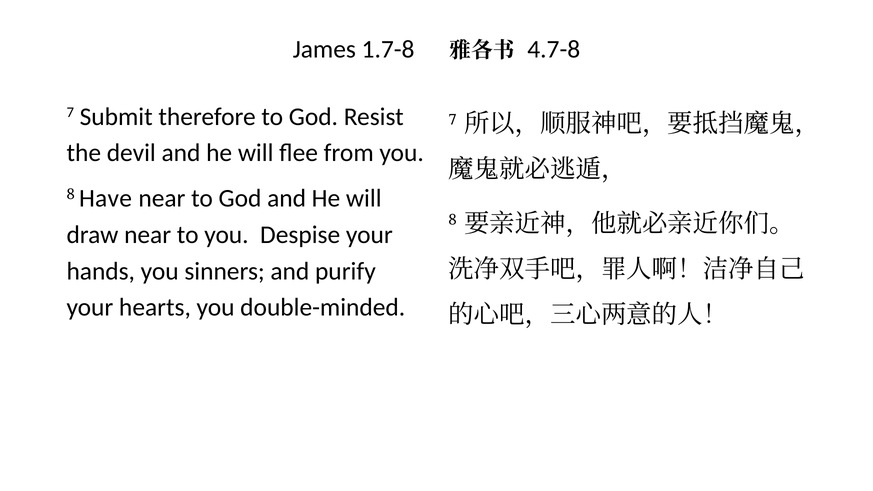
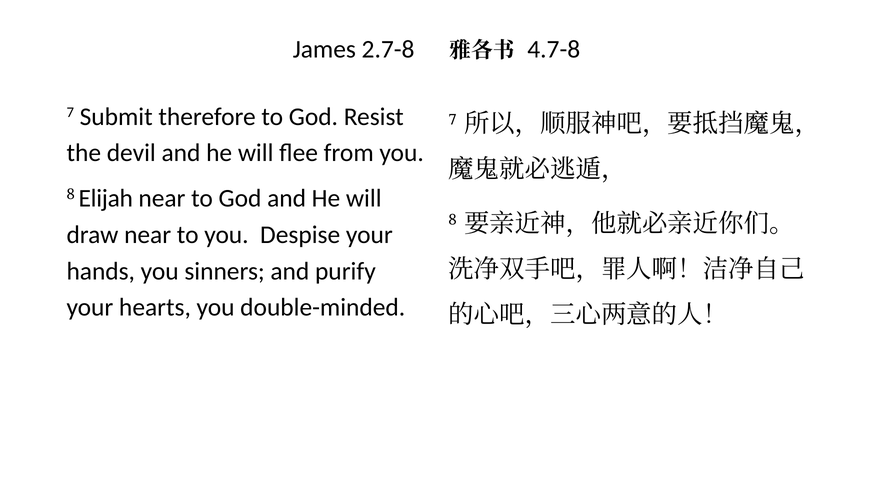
1.7-8: 1.7-8 -> 2.7-8
Have: Have -> Elijah
